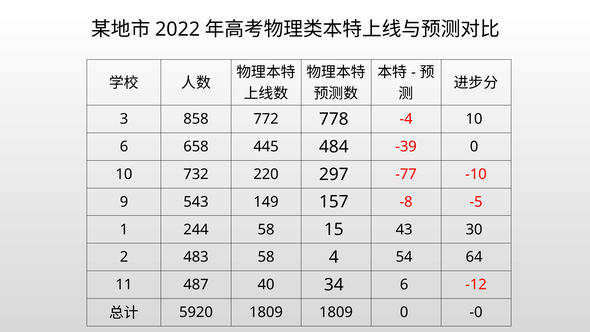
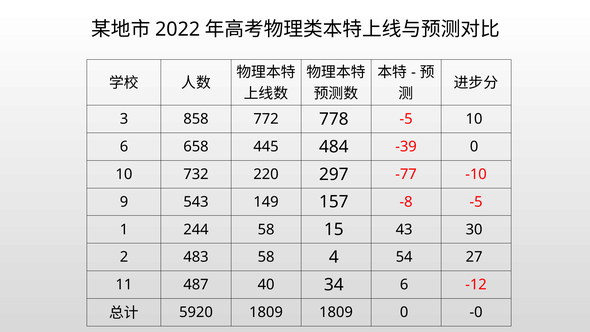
778 -4: -4 -> -5
64: 64 -> 27
